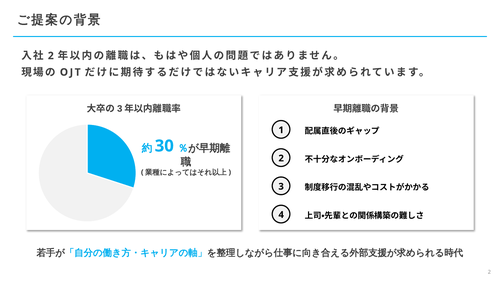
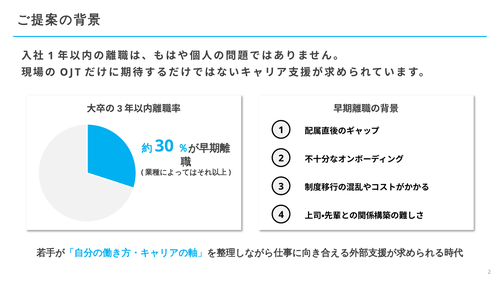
2 at (51, 56): 2 -> 1
